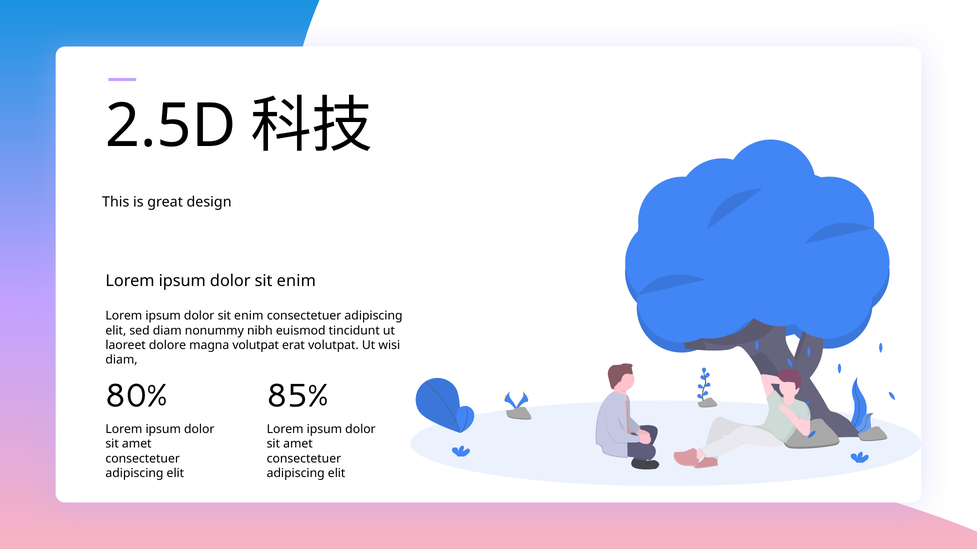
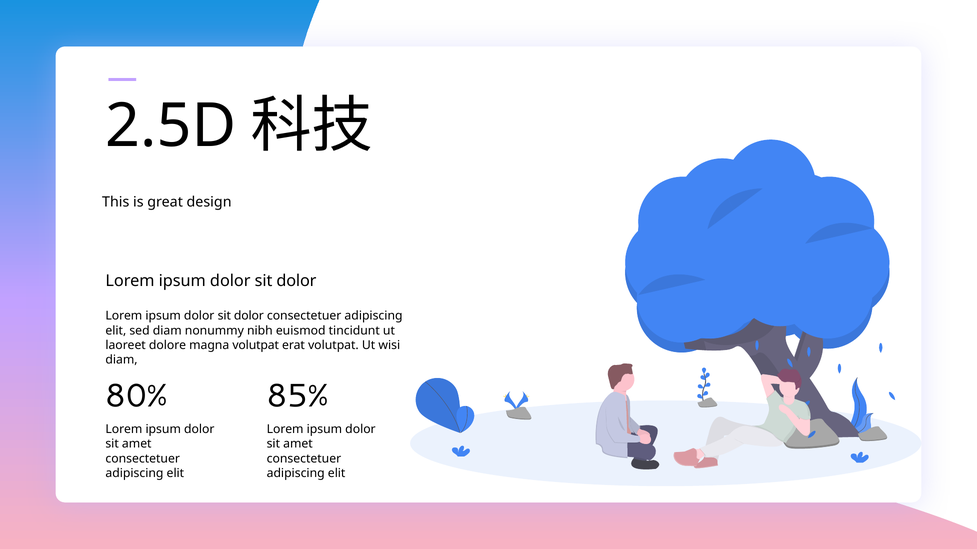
enim at (296, 281): enim -> dolor
enim at (249, 316): enim -> dolor
